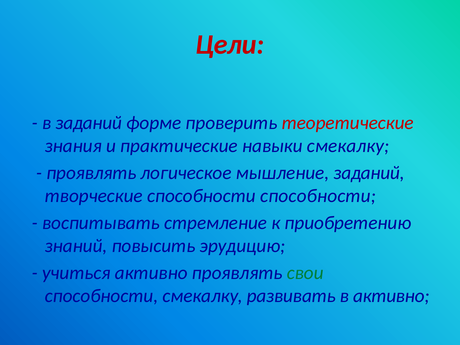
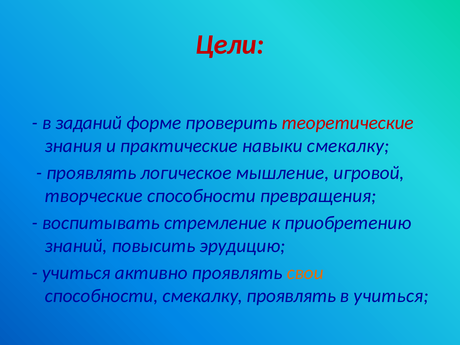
мышление заданий: заданий -> игровой
способности способности: способности -> превращения
свои colour: green -> orange
смекалку развивать: развивать -> проявлять
в активно: активно -> учиться
